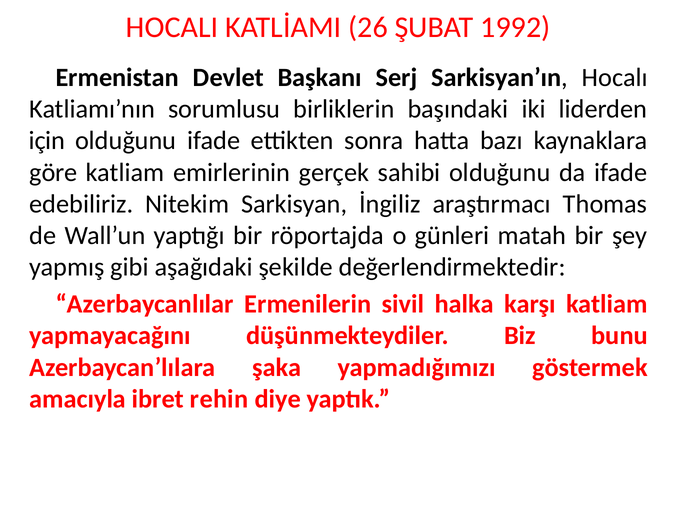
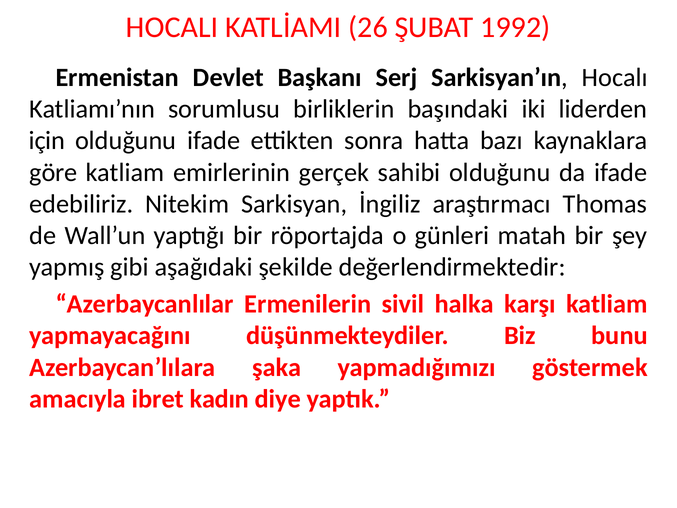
rehin: rehin -> kadın
